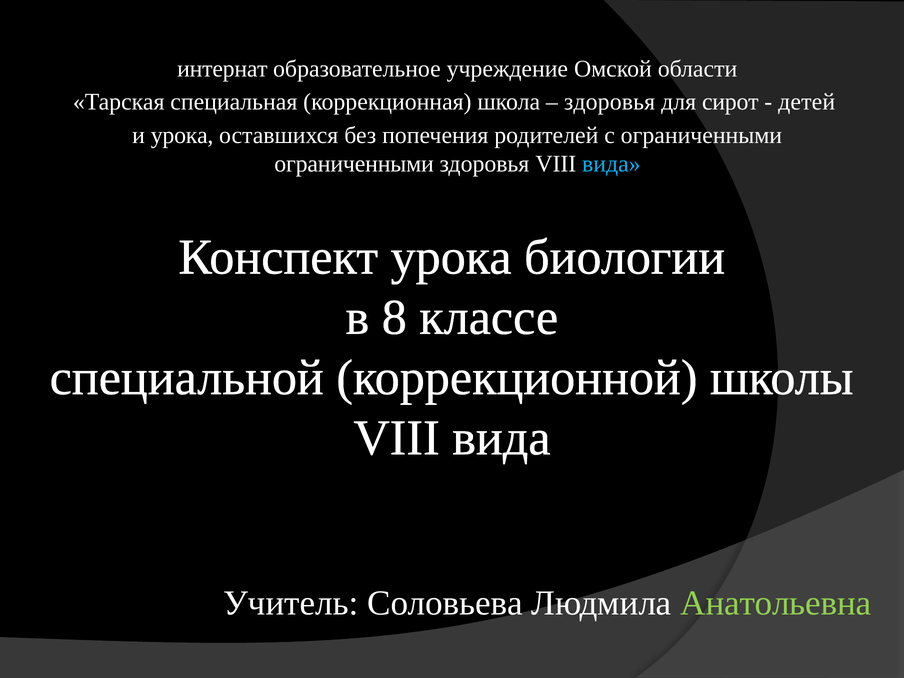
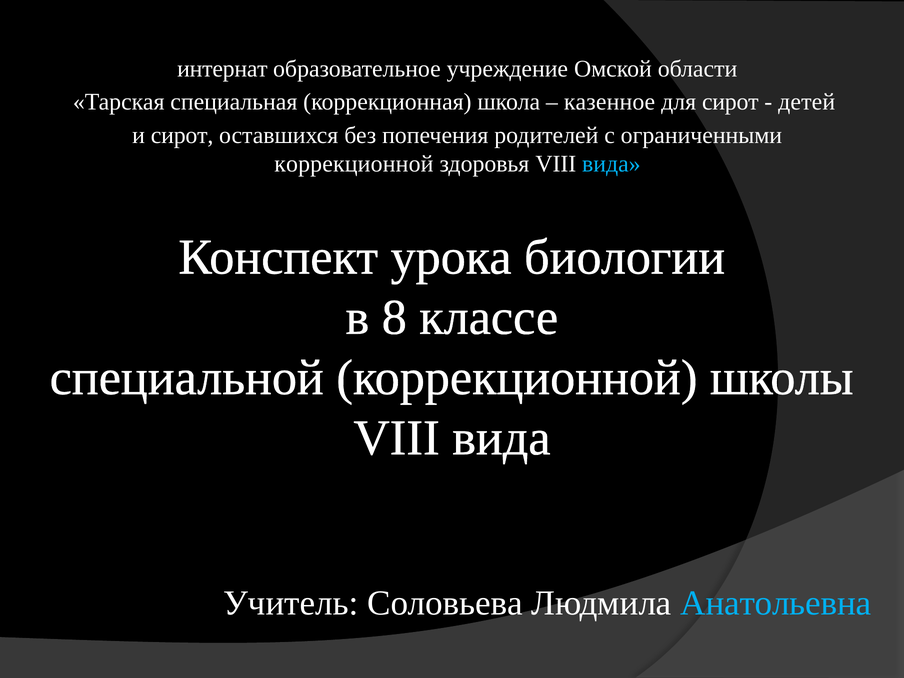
здоровья at (610, 102): здоровья -> казенное
и урока: урока -> сирот
ограниченными at (354, 164): ограниченными -> коррекционной
Анатольевна colour: light green -> light blue
